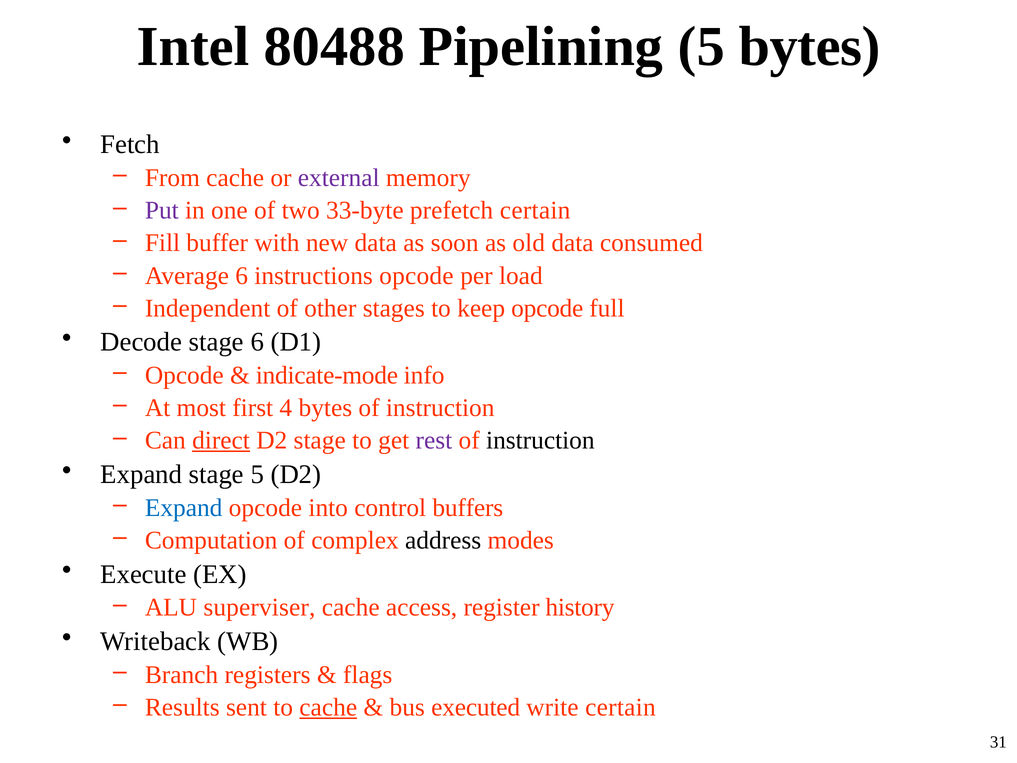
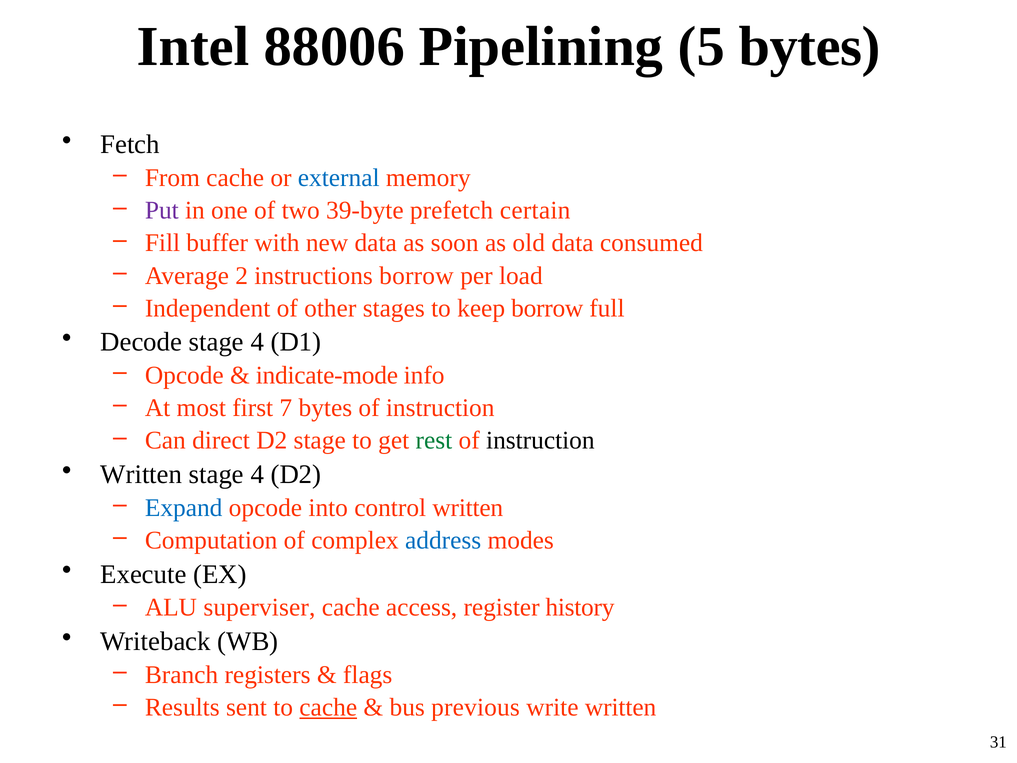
80488: 80488 -> 88006
external colour: purple -> blue
33-byte: 33-byte -> 39-byte
Average 6: 6 -> 2
instructions opcode: opcode -> borrow
keep opcode: opcode -> borrow
Decode stage 6: 6 -> 4
4: 4 -> 7
direct underline: present -> none
rest colour: purple -> green
Expand at (141, 474): Expand -> Written
5 at (257, 474): 5 -> 4
control buffers: buffers -> written
address colour: black -> blue
executed: executed -> previous
write certain: certain -> written
